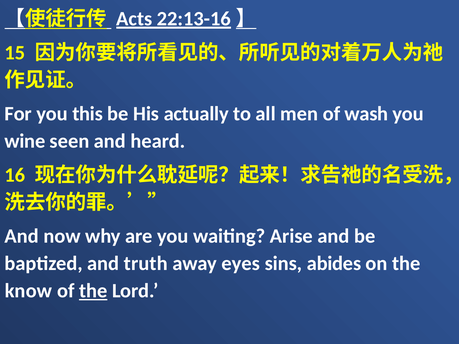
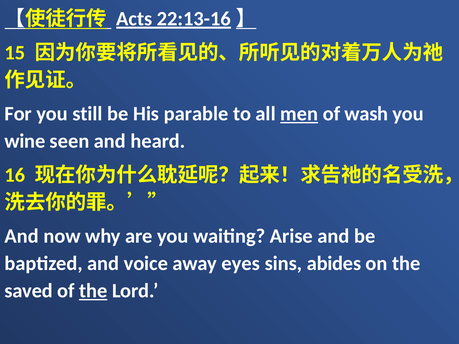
this: this -> still
actually: actually -> parable
men underline: none -> present
truth: truth -> voice
know: know -> saved
